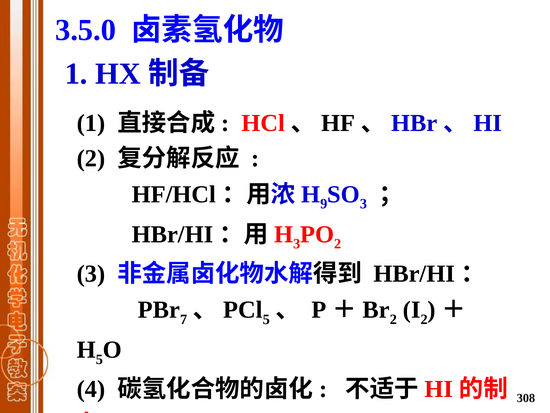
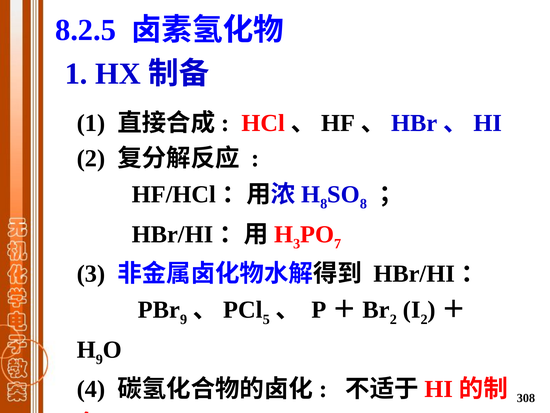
3.5.0: 3.5.0 -> 8.2.5
9 at (324, 204): 9 -> 8
3 at (363, 204): 3 -> 8
2 at (338, 244): 2 -> 7
7 at (184, 319): 7 -> 9
5 at (99, 359): 5 -> 9
